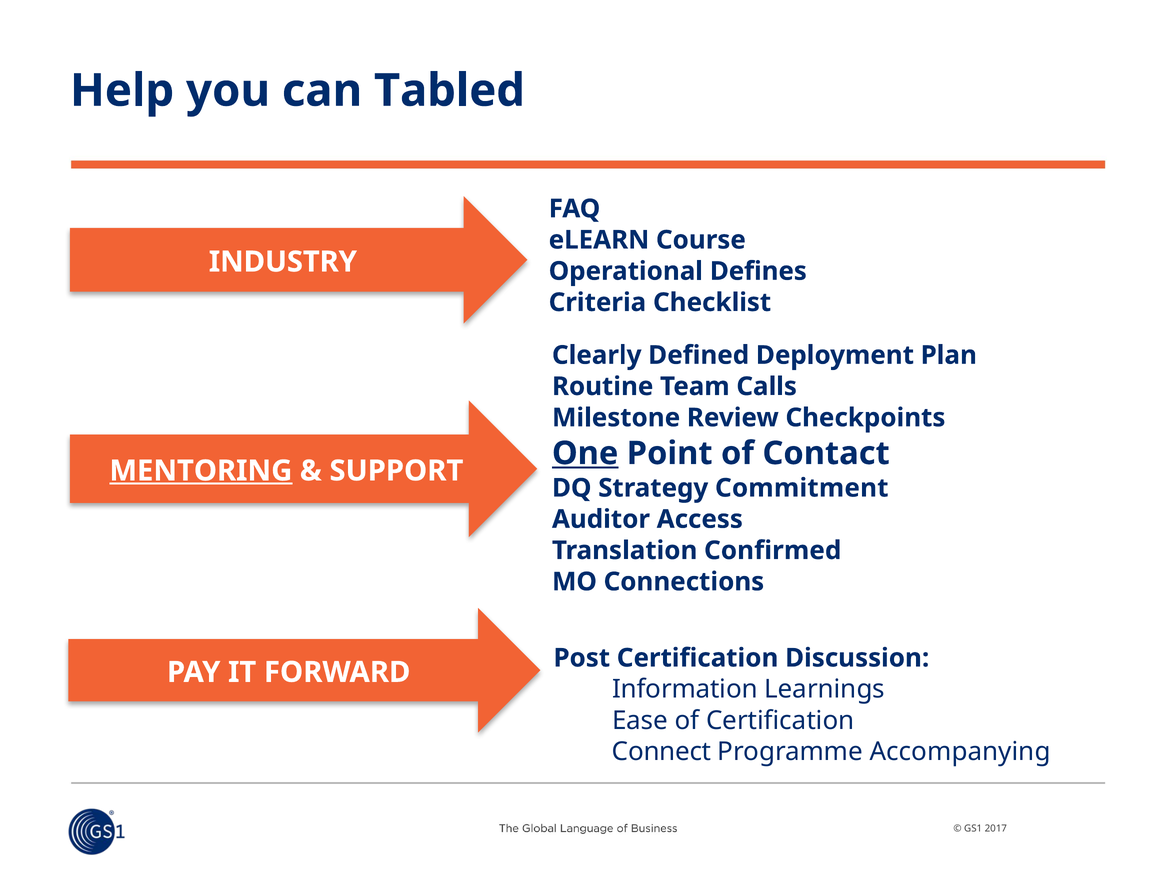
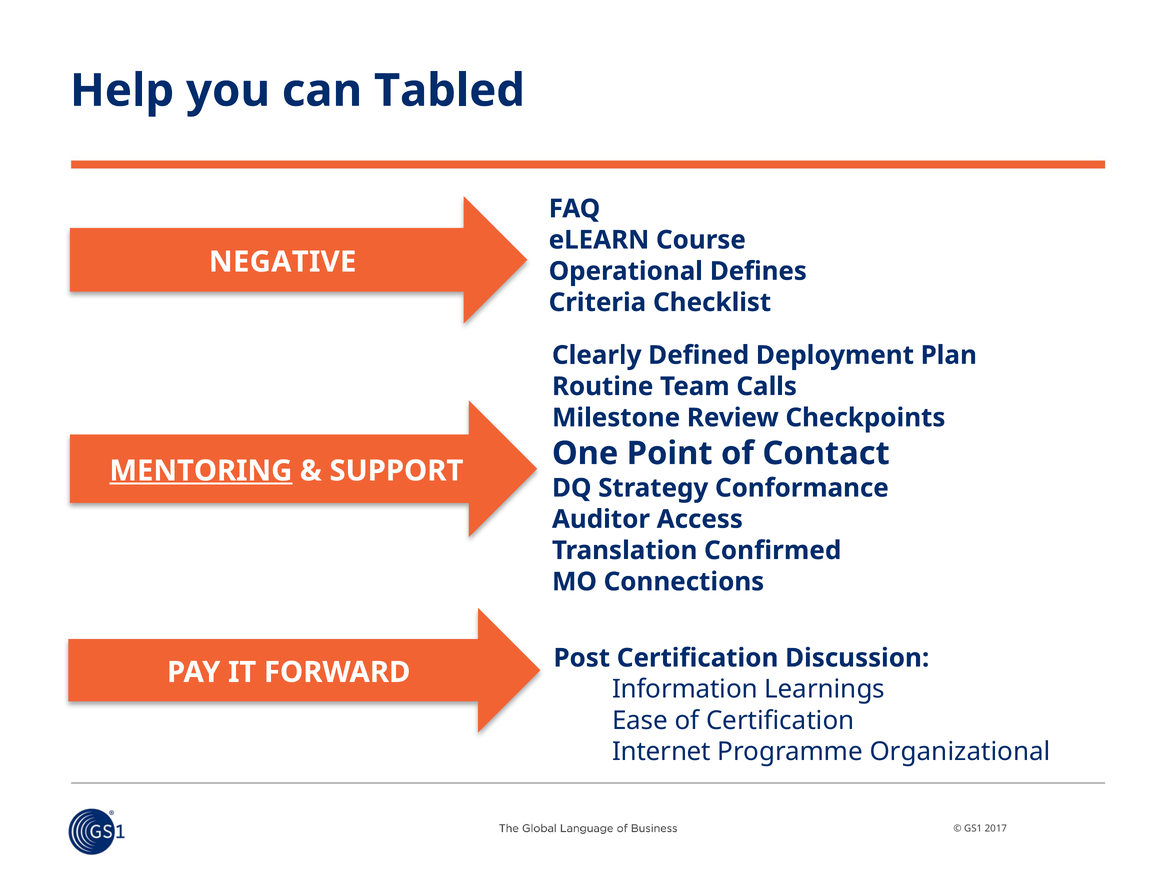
INDUSTRY: INDUSTRY -> NEGATIVE
One underline: present -> none
Commitment: Commitment -> Conformance
Connect: Connect -> Internet
Accompanying: Accompanying -> Organizational
